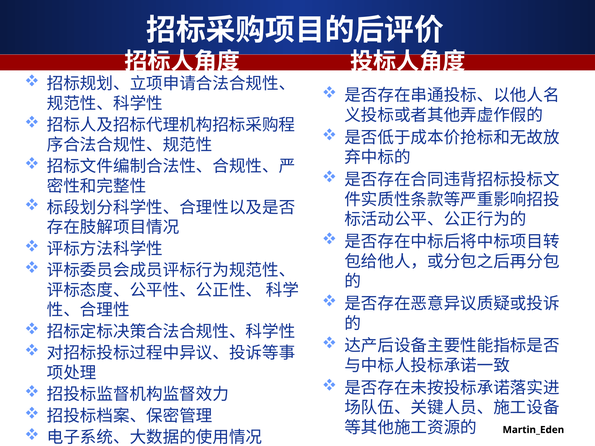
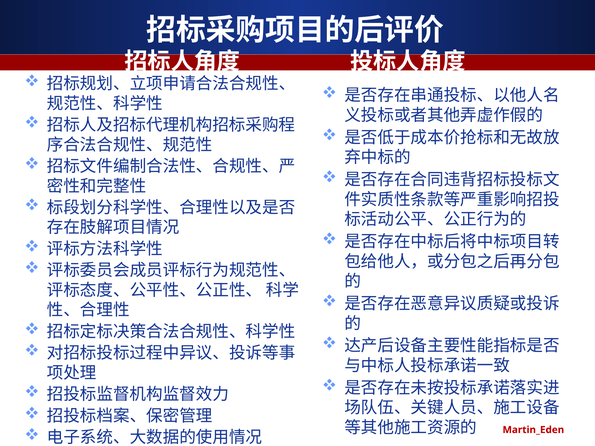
Martin_Eden colour: black -> red
